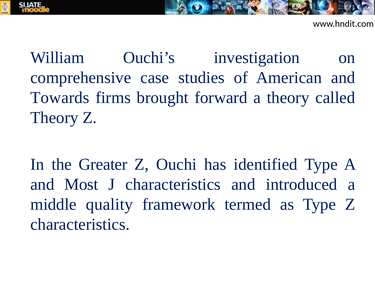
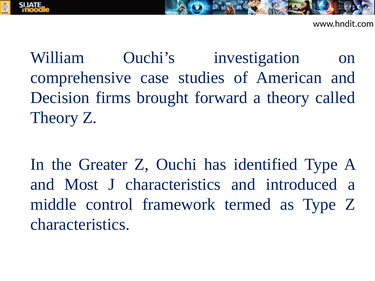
Towards: Towards -> Decision
quality: quality -> control
